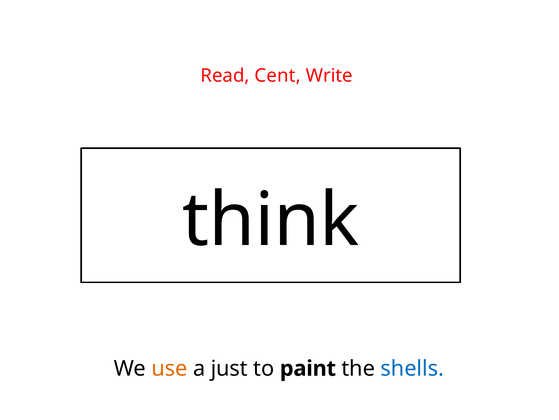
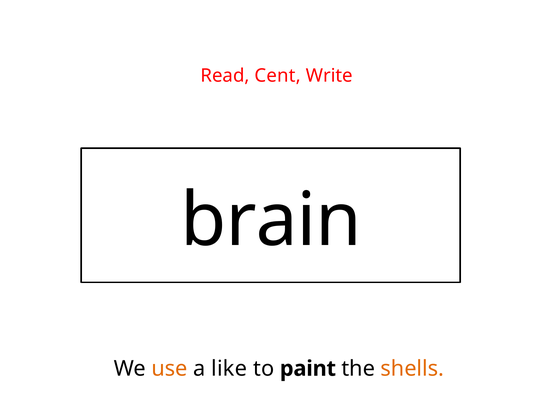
think: think -> brain
just: just -> like
shells colour: blue -> orange
